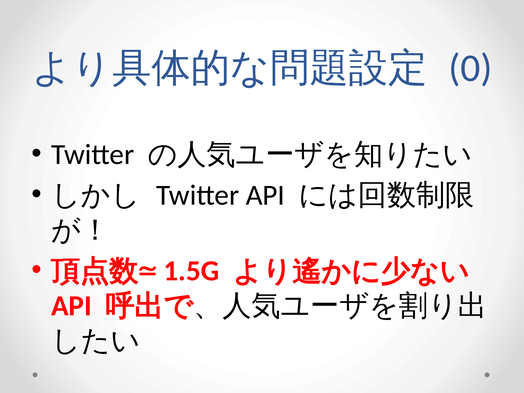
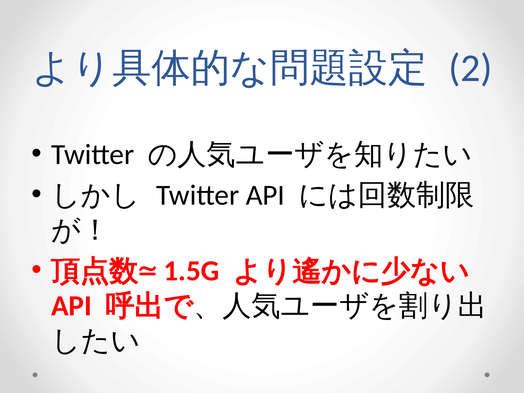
0: 0 -> 2
